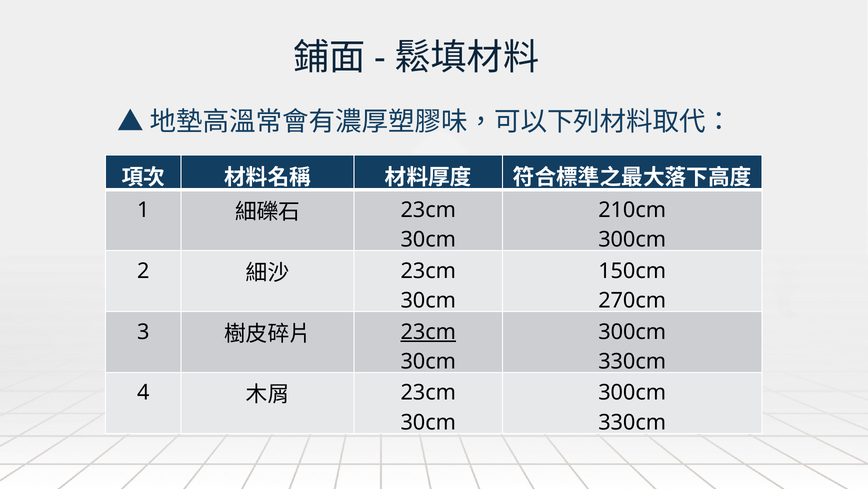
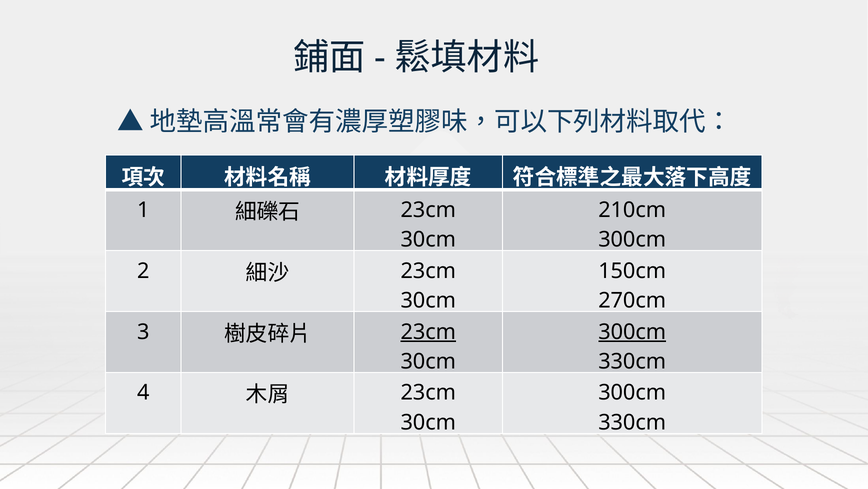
300cm at (632, 331) underline: none -> present
